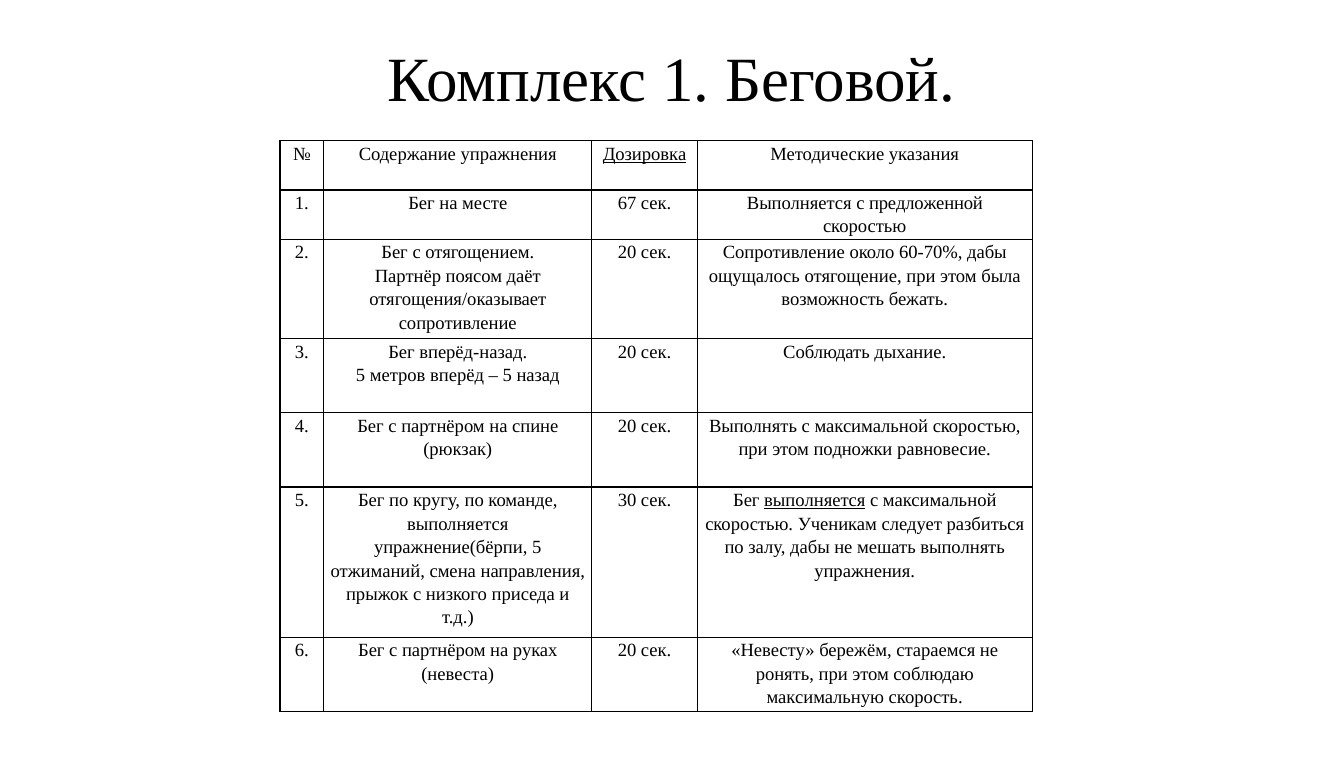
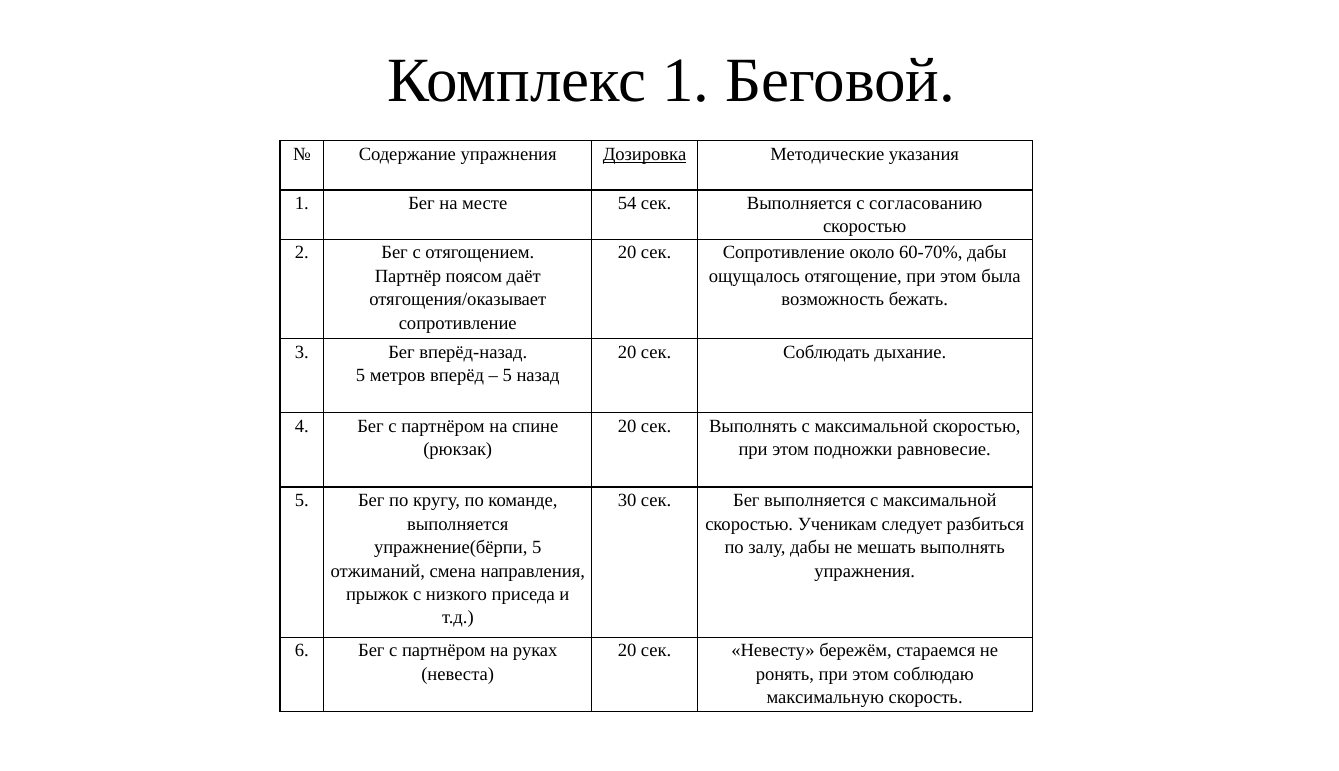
67: 67 -> 54
предложенной: предложенной -> согласованию
выполняется at (815, 500) underline: present -> none
